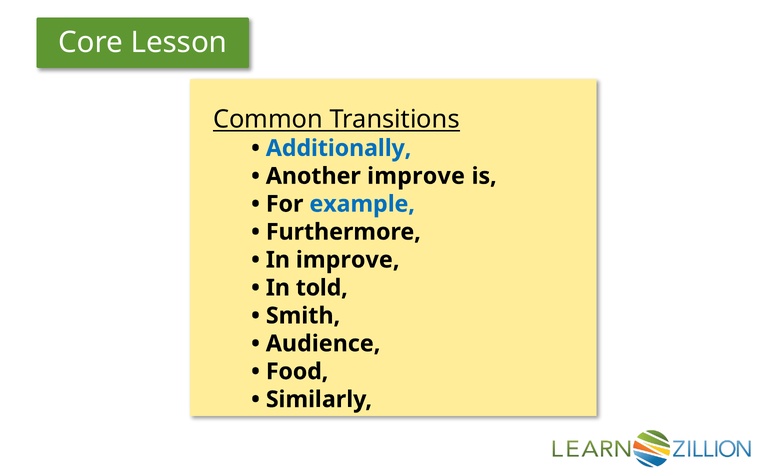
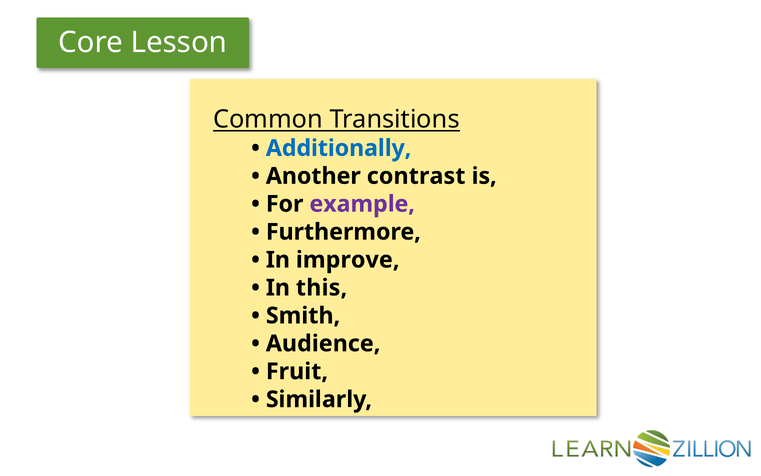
Another improve: improve -> contrast
example colour: blue -> purple
told: told -> this
Food: Food -> Fruit
